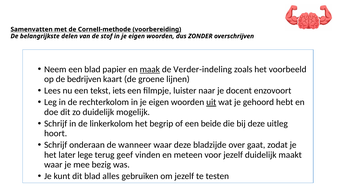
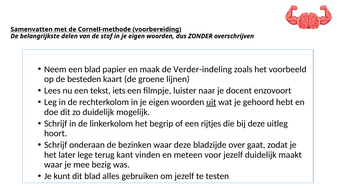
maak underline: present -> none
bedrijven: bedrijven -> besteden
beide: beide -> rijtjes
wanneer: wanneer -> bezinken
geef: geef -> kant
